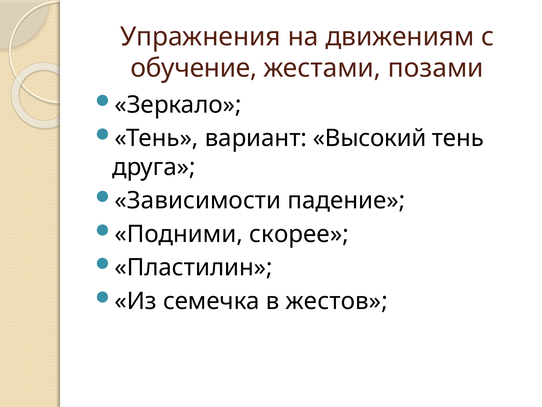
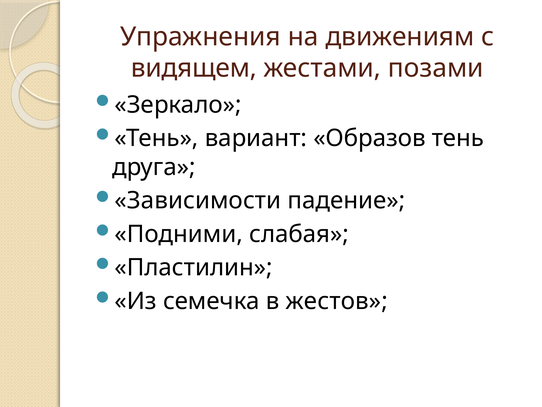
обучение: обучение -> видящем
Высокий: Высокий -> Образов
скорее: скорее -> слабая
